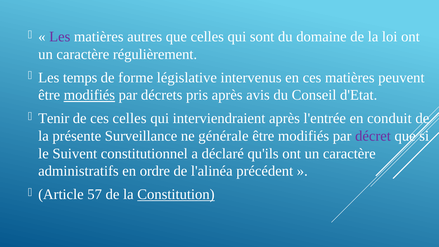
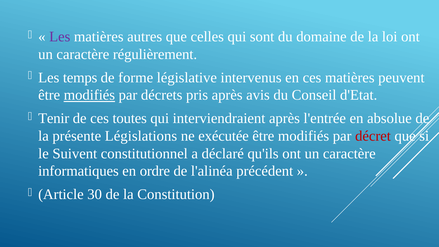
ces celles: celles -> toutes
conduit: conduit -> absolue
Surveillance: Surveillance -> Législations
générale: générale -> exécutée
décret colour: purple -> red
administratifs: administratifs -> informatiques
57: 57 -> 30
Constitution underline: present -> none
